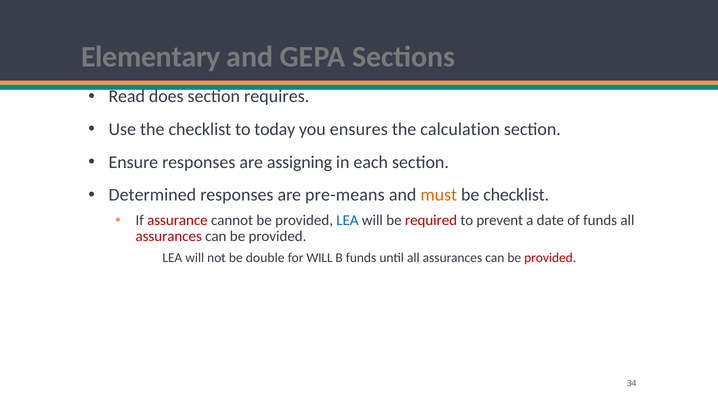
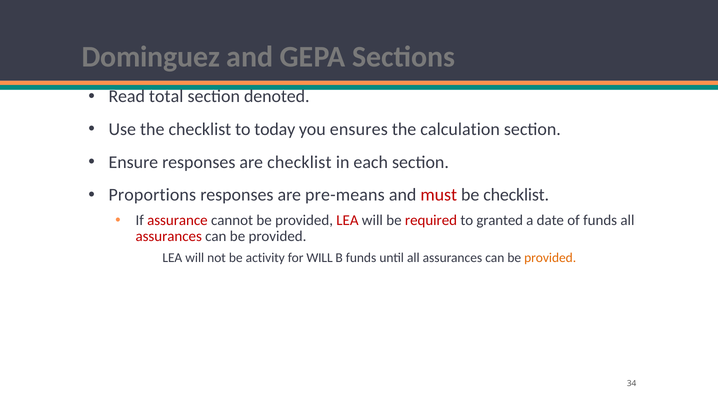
Elementary: Elementary -> Dominguez
does: does -> total
requires: requires -> denoted
are assigning: assigning -> checklist
Determined: Determined -> Proportions
must colour: orange -> red
LEA at (347, 220) colour: blue -> red
prevent: prevent -> granted
double: double -> activity
provided at (550, 258) colour: red -> orange
